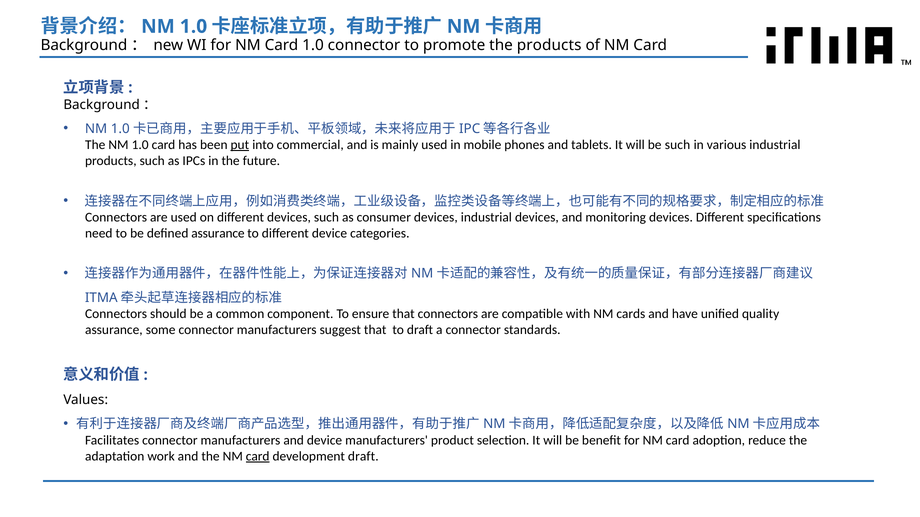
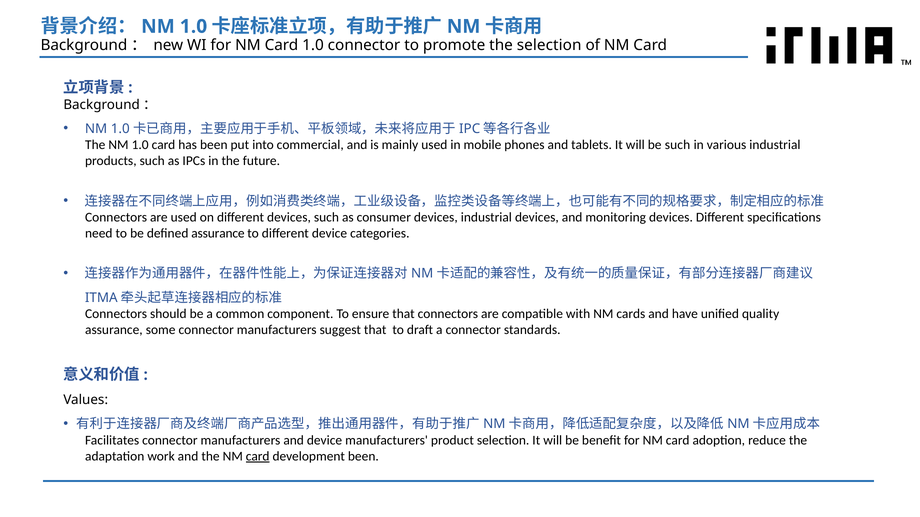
the products: products -> selection
put underline: present -> none
development draft: draft -> been
